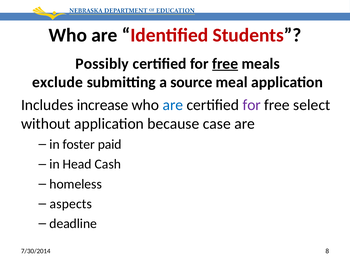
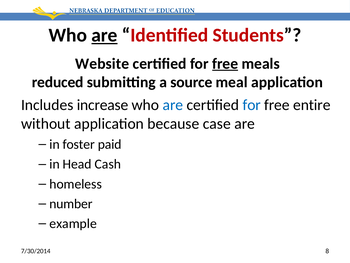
are at (104, 35) underline: none -> present
Possibly: Possibly -> Website
exclude: exclude -> reduced
for at (252, 105) colour: purple -> blue
select: select -> entire
aspects: aspects -> number
deadline: deadline -> example
